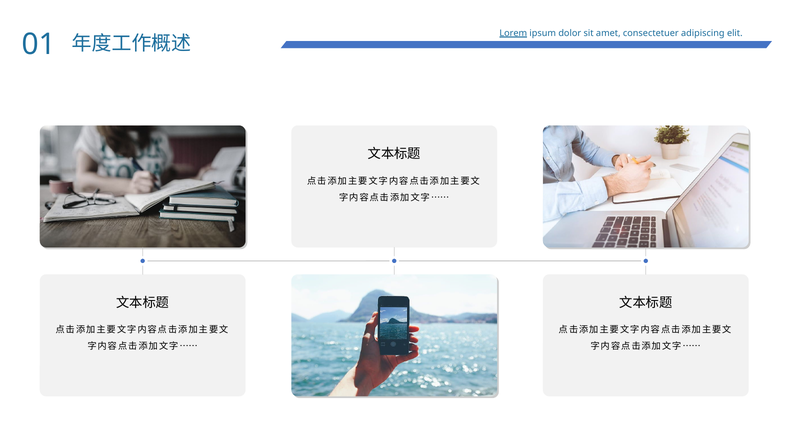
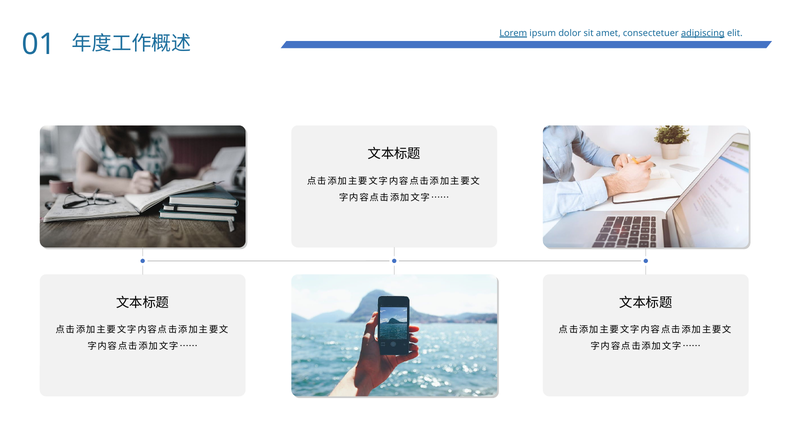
adipiscing underline: none -> present
